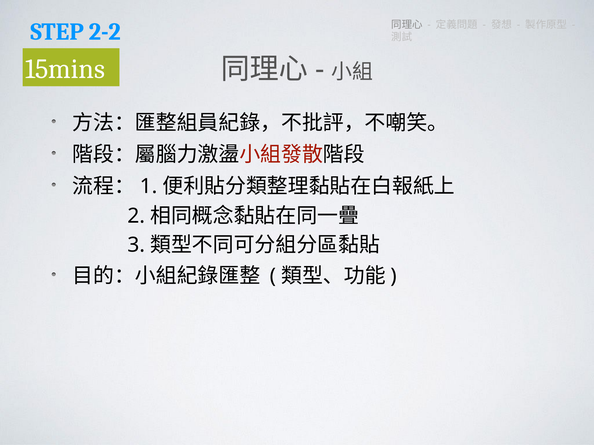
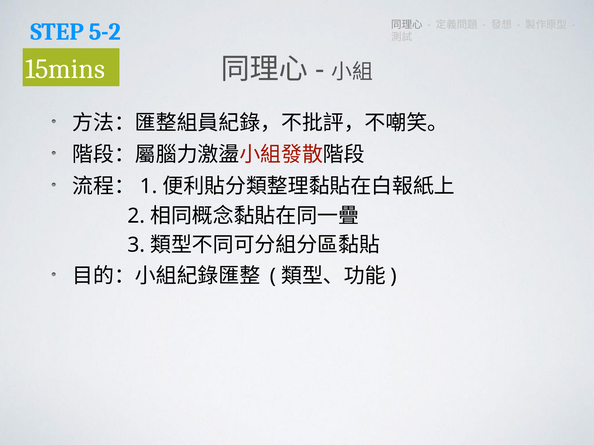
2-2: 2-2 -> 5-2
